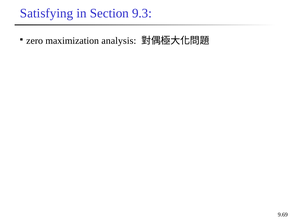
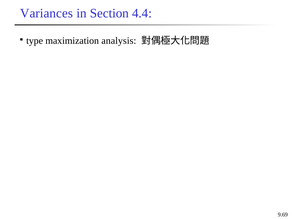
Satisfying: Satisfying -> Variances
9.3: 9.3 -> 4.4
zero: zero -> type
